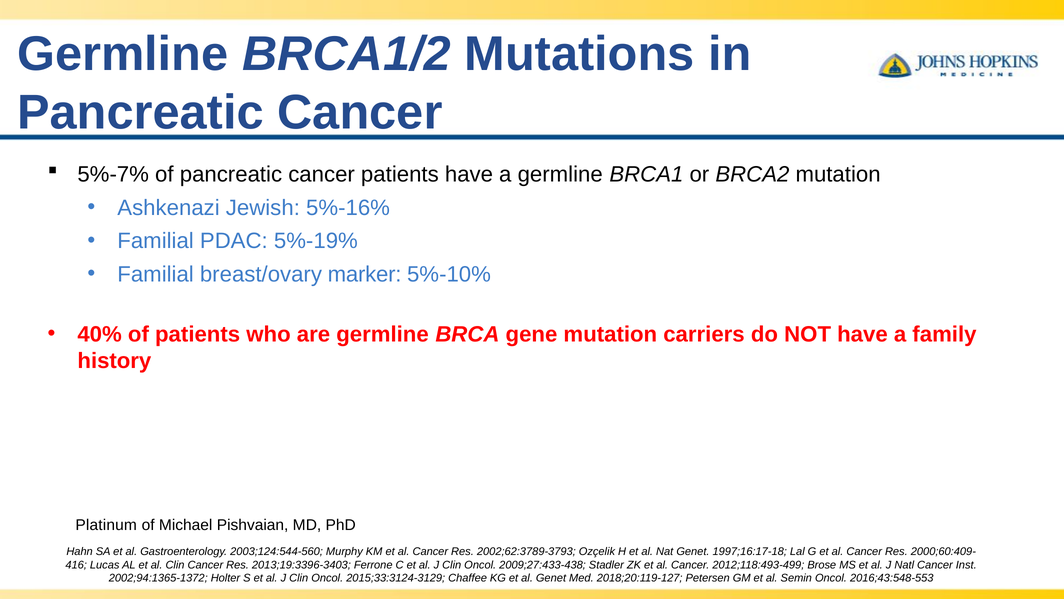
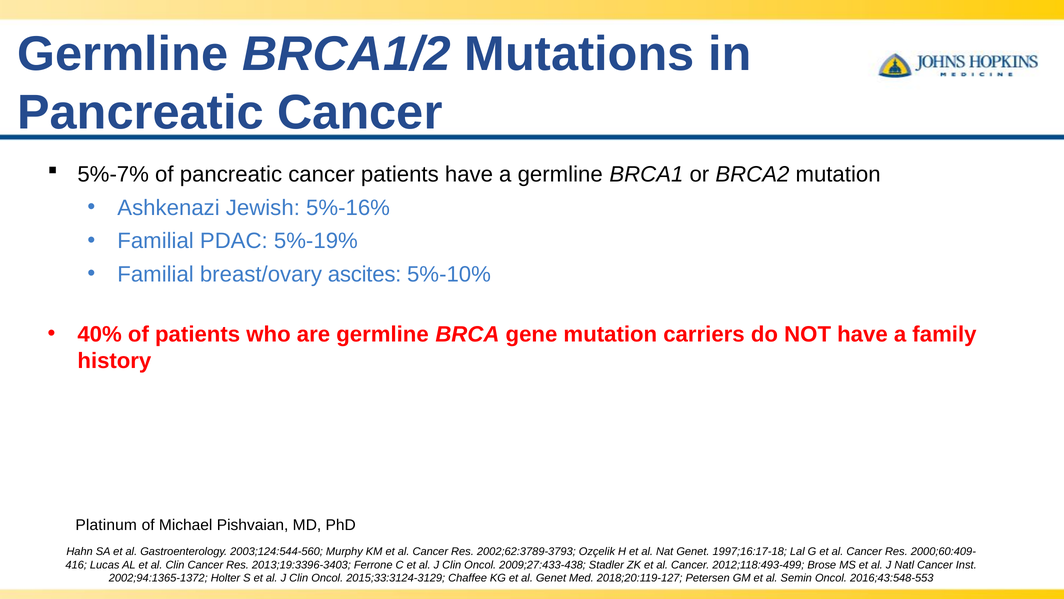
marker: marker -> ascites
